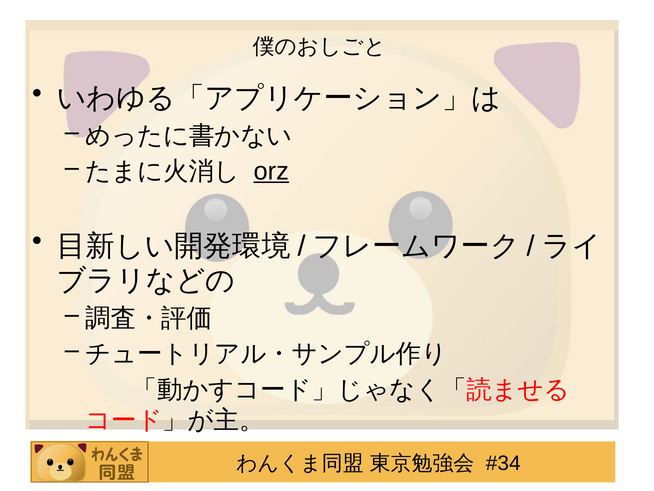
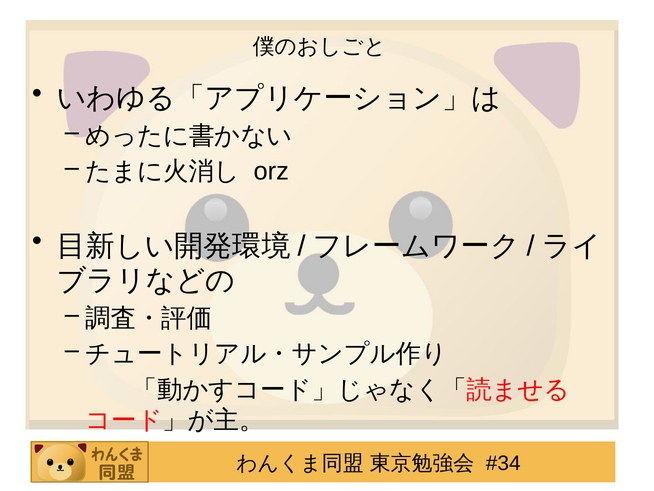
orz underline: present -> none
